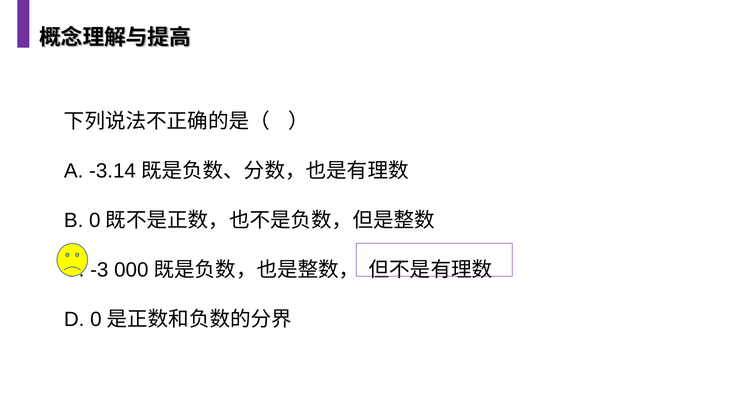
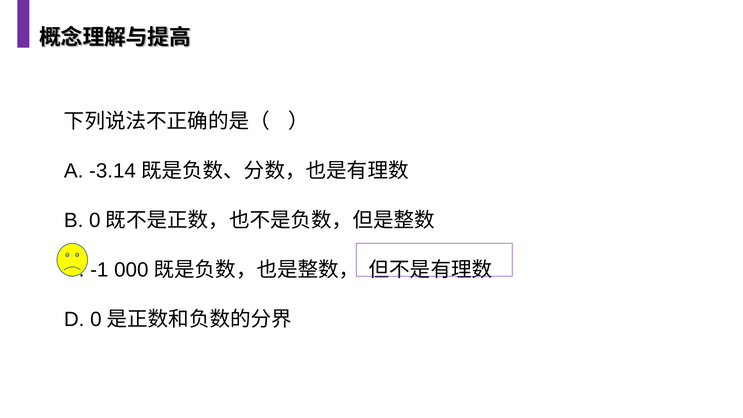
-3: -3 -> -1
